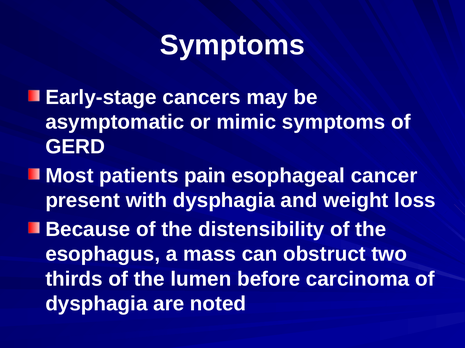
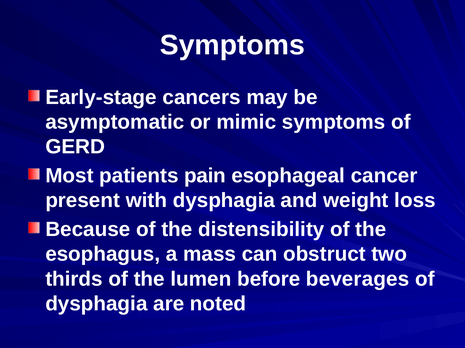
carcinoma: carcinoma -> beverages
